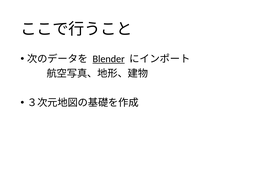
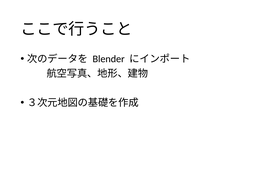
Blender underline: present -> none
